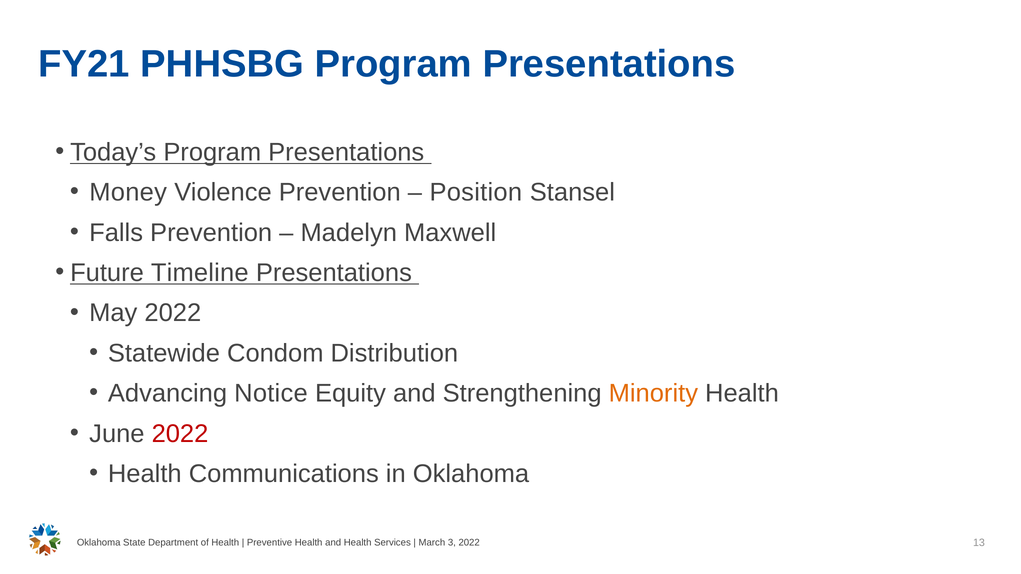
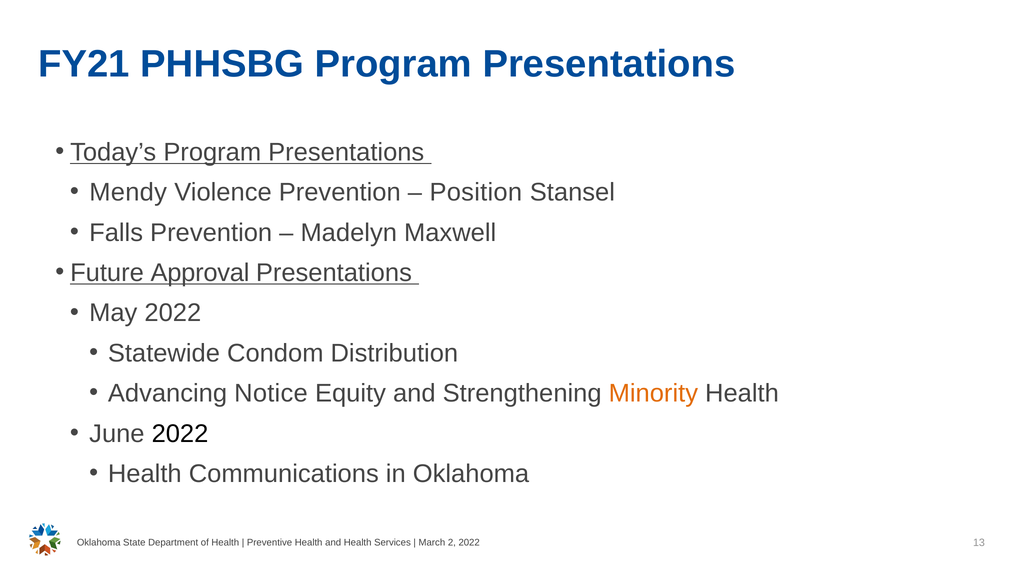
Money: Money -> Mendy
Timeline: Timeline -> Approval
2022 at (180, 434) colour: red -> black
3: 3 -> 2
